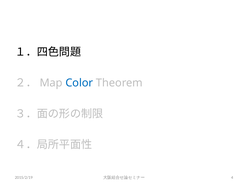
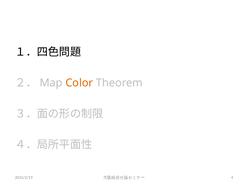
Color colour: blue -> orange
